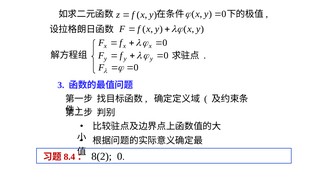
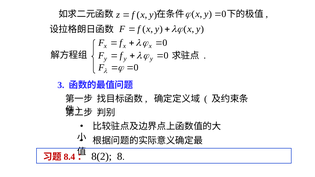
8(2 0: 0 -> 8
